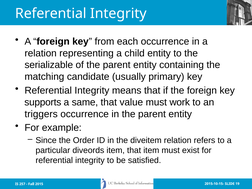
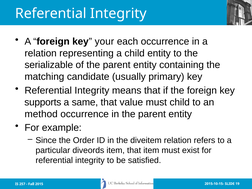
from: from -> your
must work: work -> child
triggers: triggers -> method
